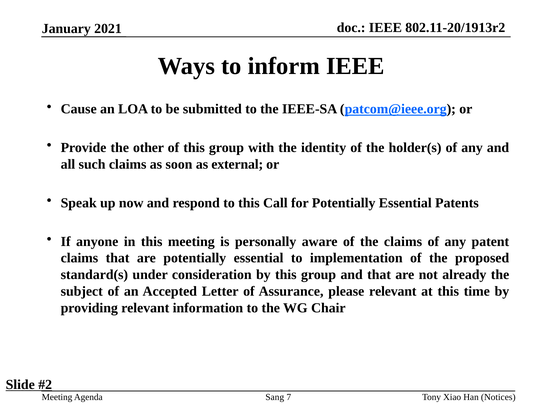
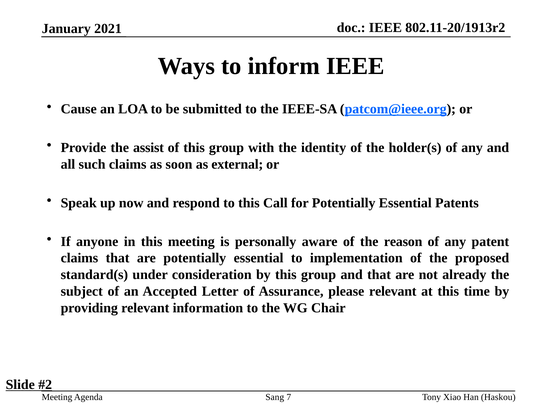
other: other -> assist
the claims: claims -> reason
Notices: Notices -> Haskou
